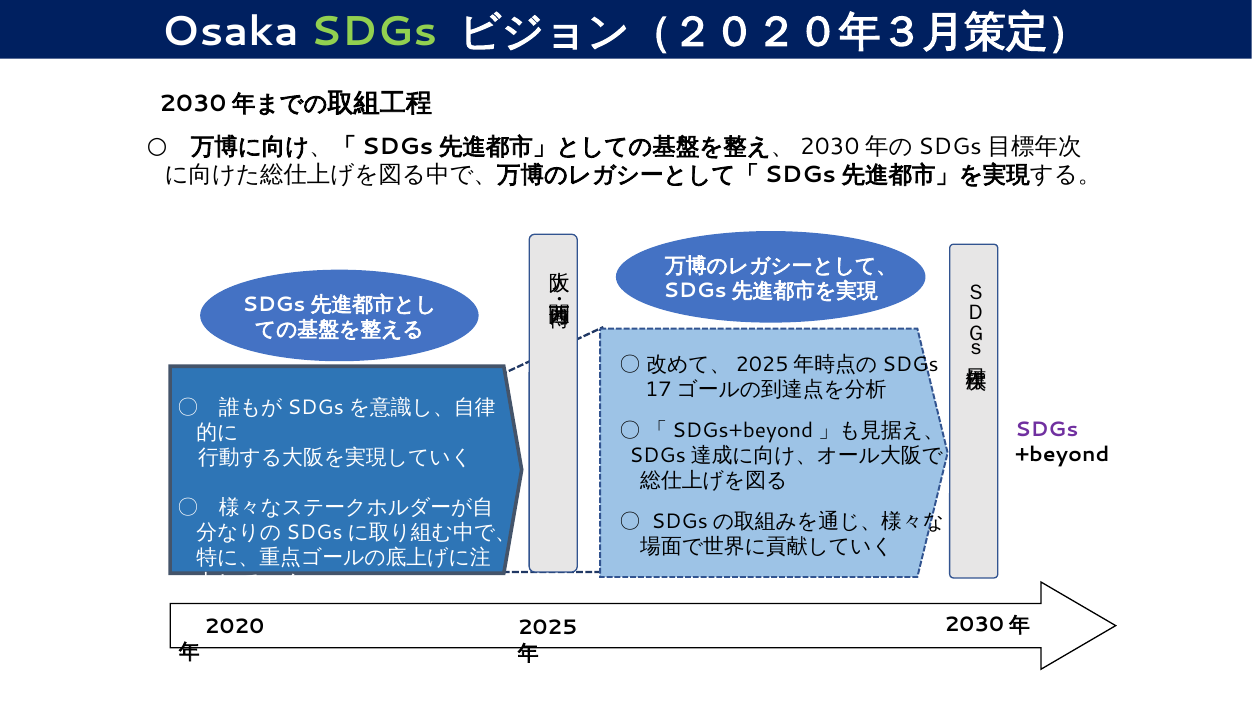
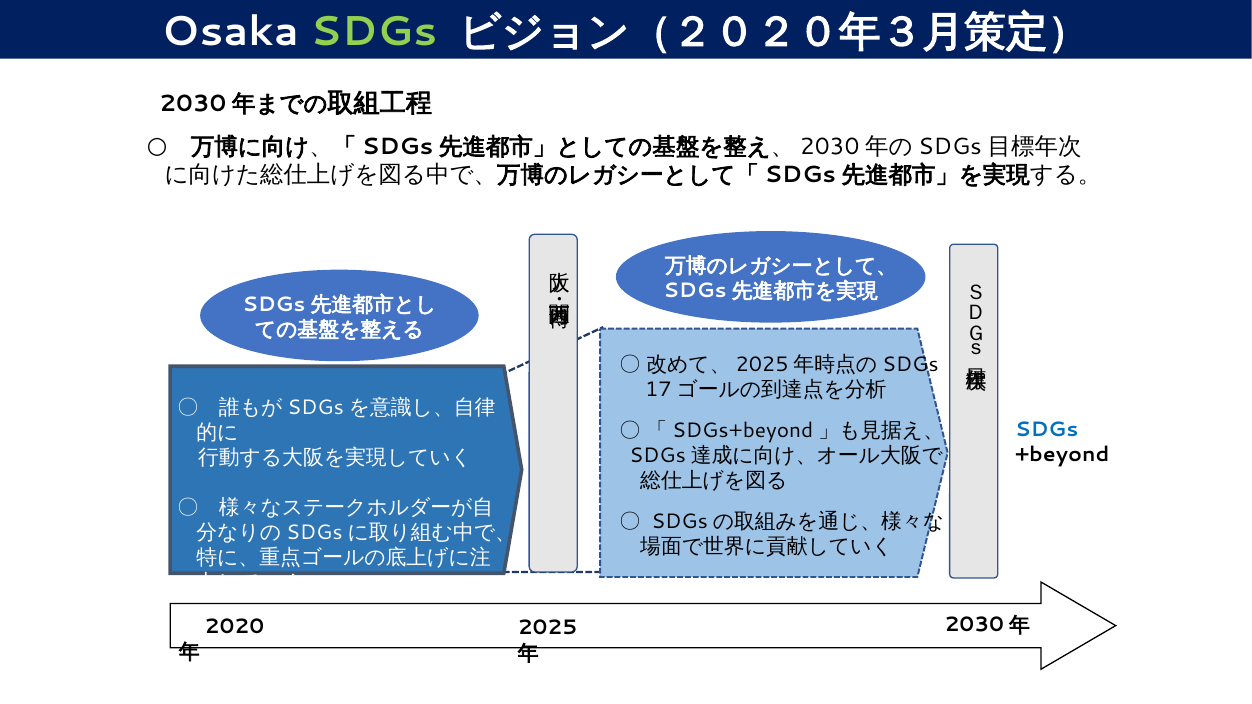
SDGs at (1047, 430) colour: purple -> blue
